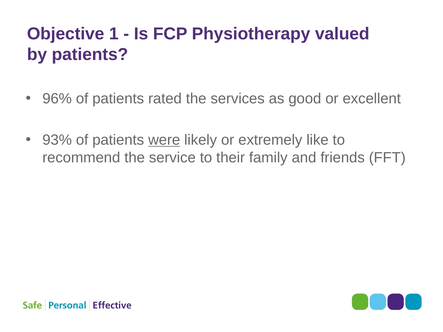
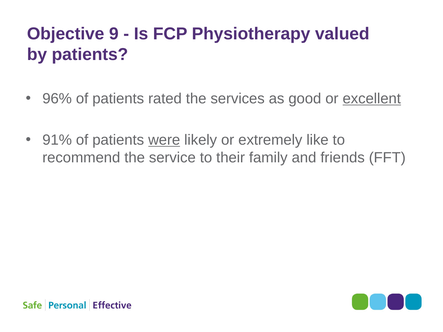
1: 1 -> 9
excellent underline: none -> present
93%: 93% -> 91%
